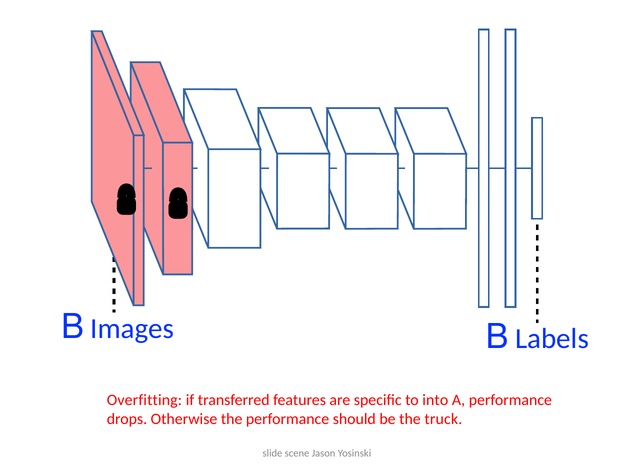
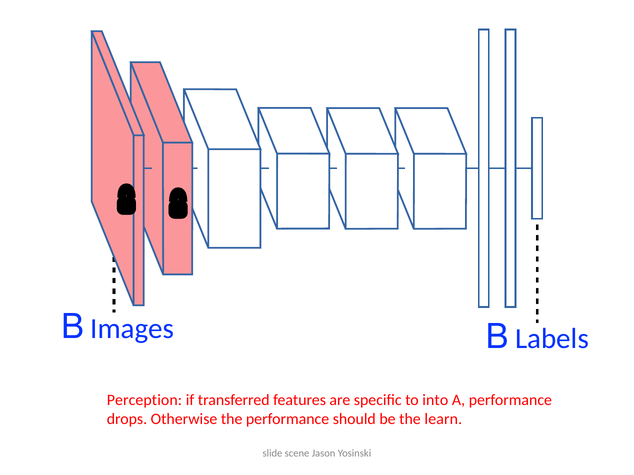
Overfitting: Overfitting -> Perception
truck: truck -> learn
